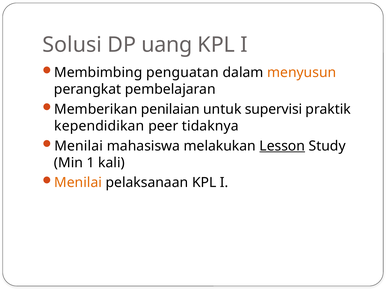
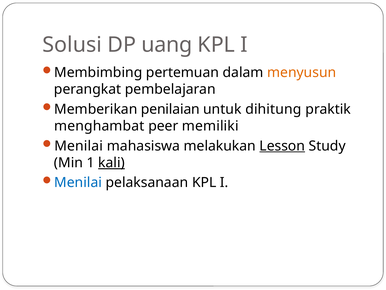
penguatan: penguatan -> pertemuan
supervisi: supervisi -> dihitung
kependidikan: kependidikan -> menghambat
tidaknya: tidaknya -> memiliki
kali underline: none -> present
Menilai at (78, 182) colour: orange -> blue
